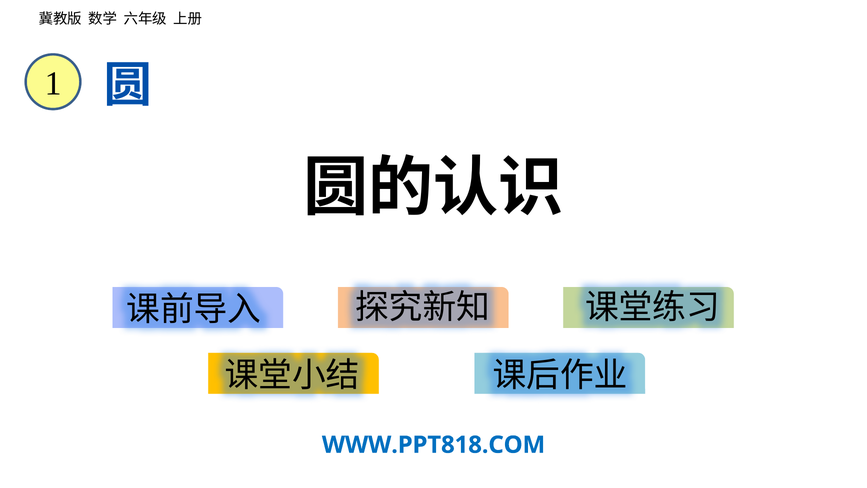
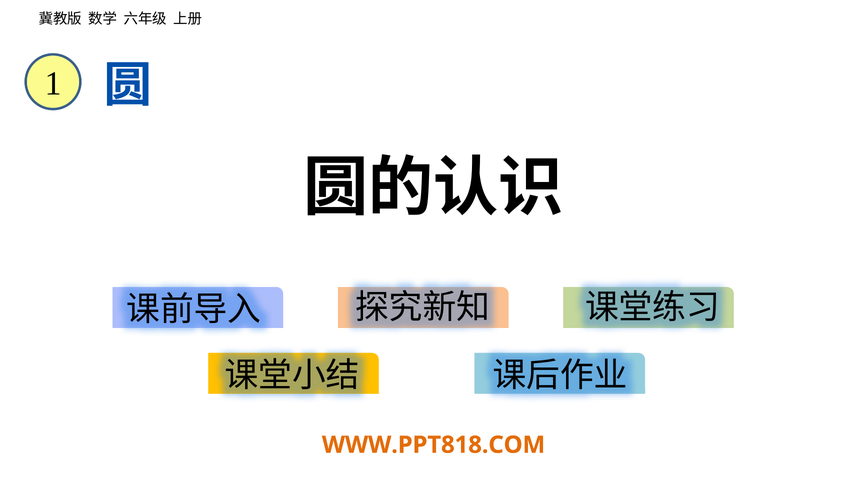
WWW.PPT818.COM colour: blue -> orange
